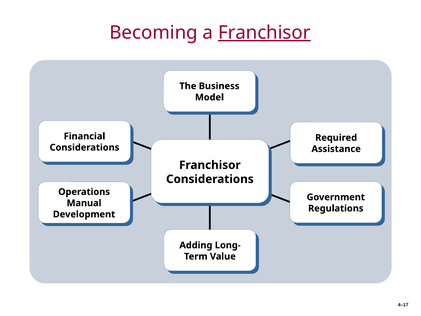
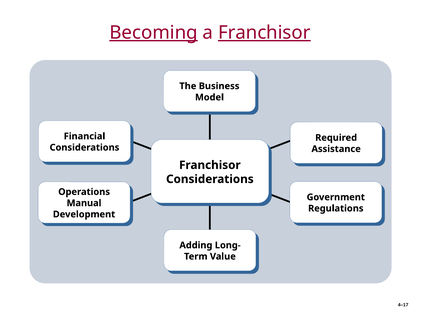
Becoming underline: none -> present
